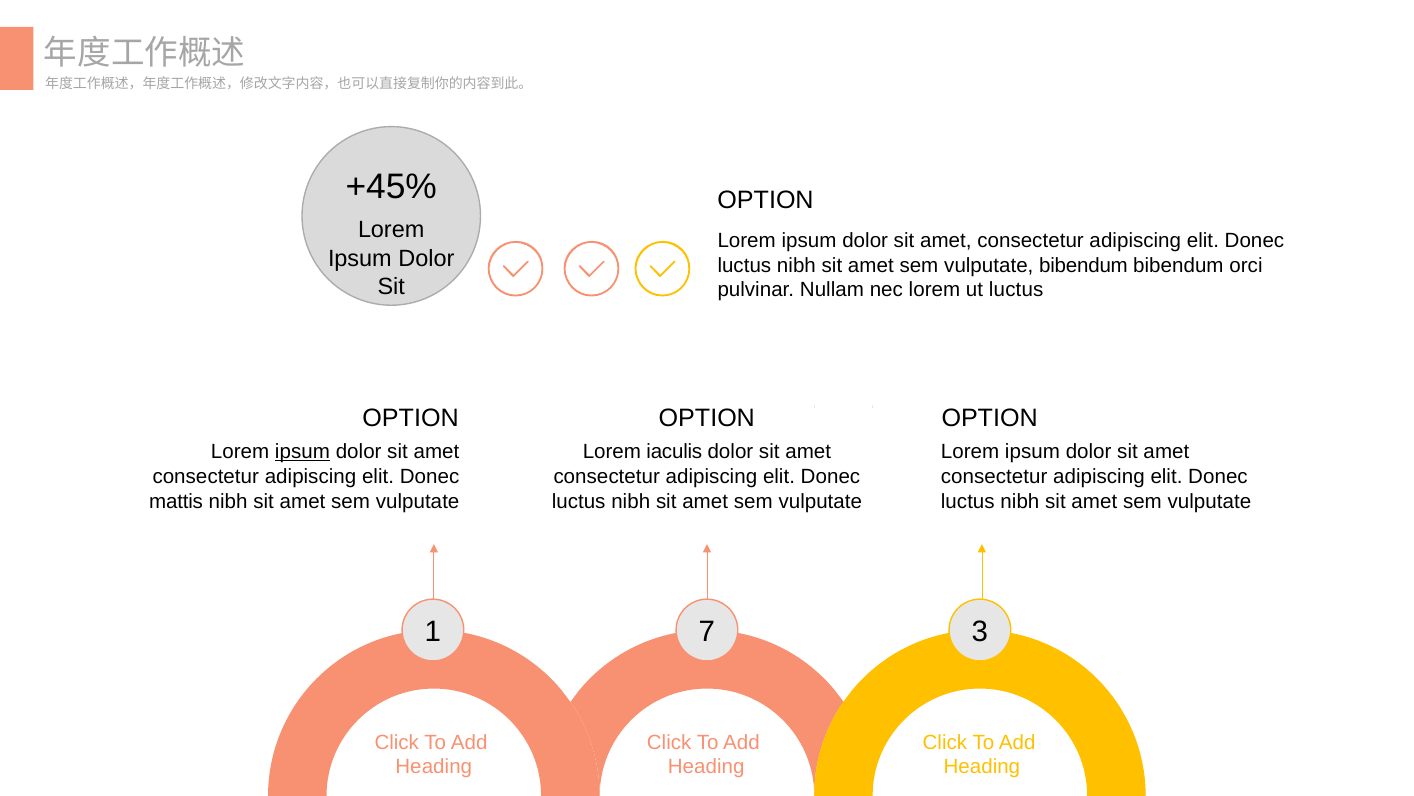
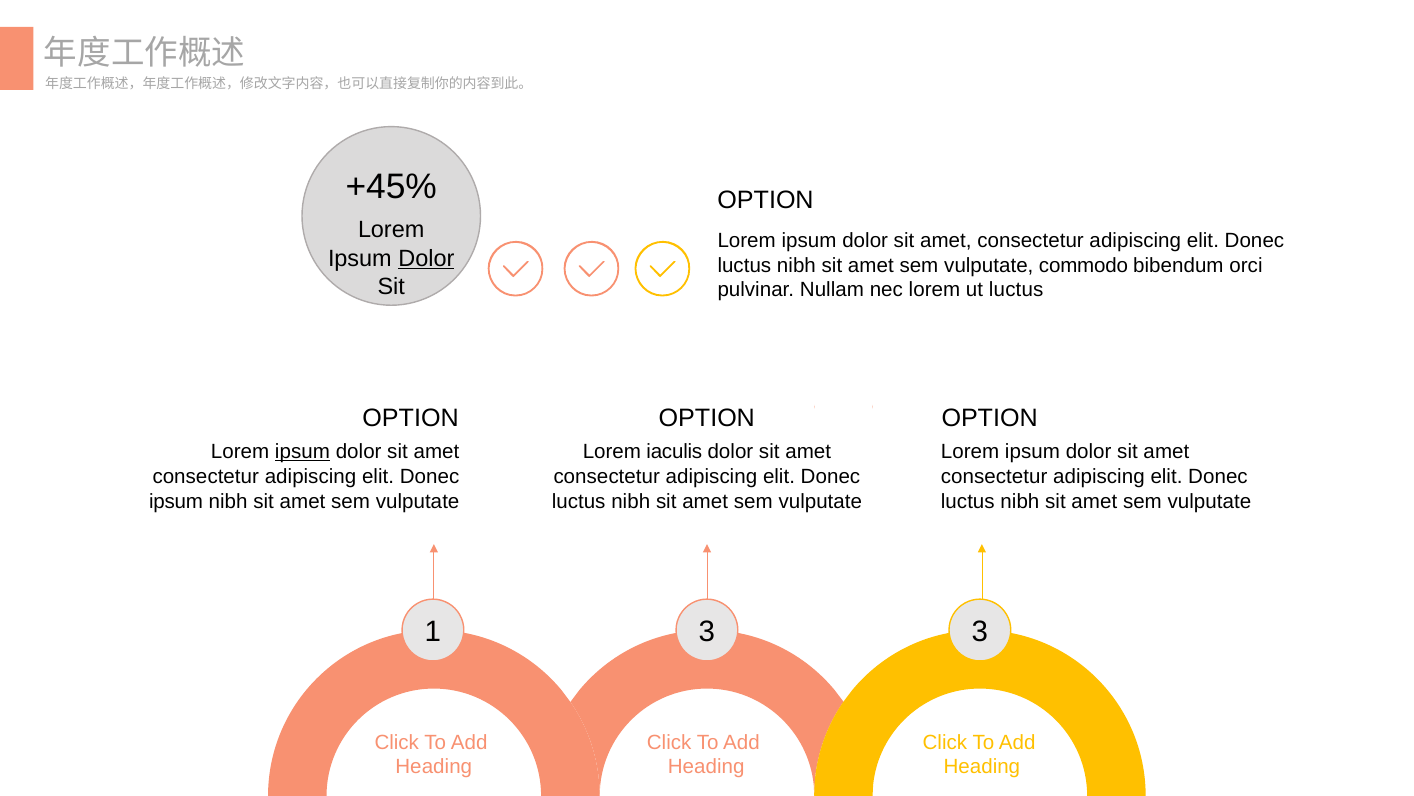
Dolor at (426, 258) underline: none -> present
vulputate bibendum: bibendum -> commodo
mattis at (176, 501): mattis -> ipsum
1 7: 7 -> 3
